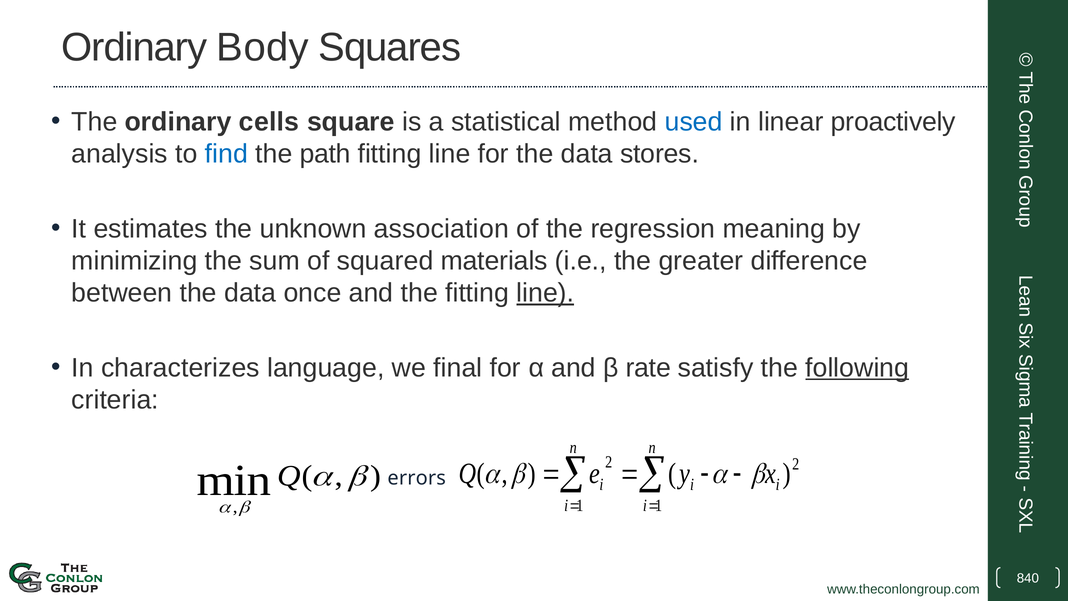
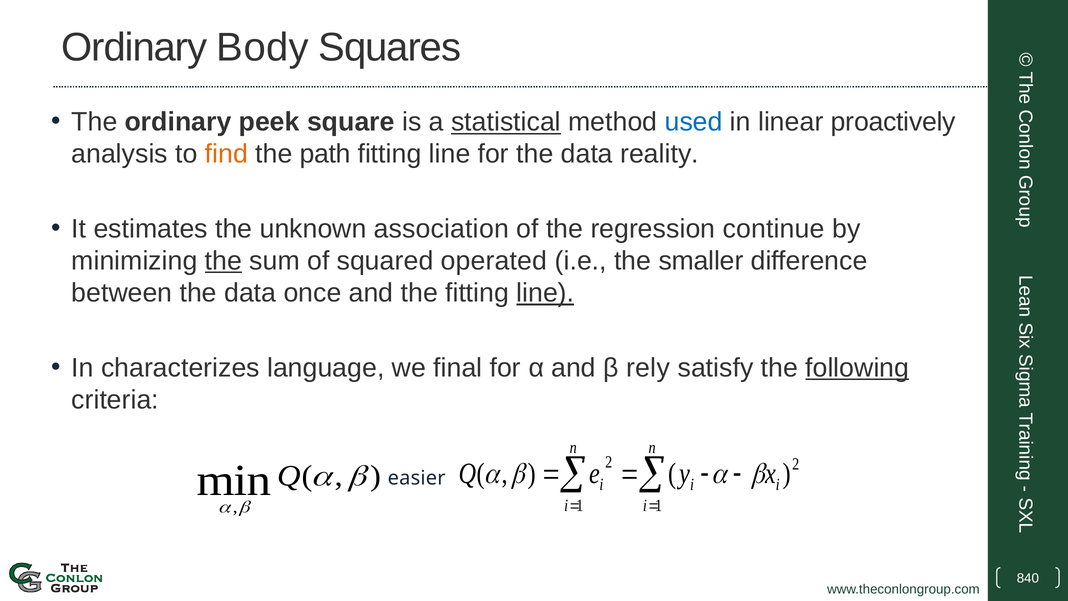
cells: cells -> peek
statistical underline: none -> present
find colour: blue -> orange
stores: stores -> reality
meaning: meaning -> continue
the at (223, 261) underline: none -> present
materials: materials -> operated
greater: greater -> smaller
rate: rate -> rely
errors: errors -> easier
